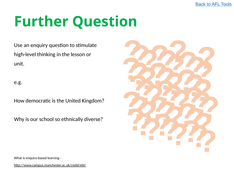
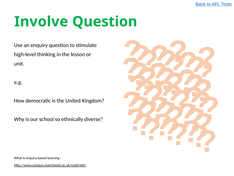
Further: Further -> Involve
